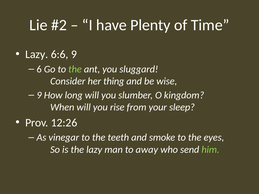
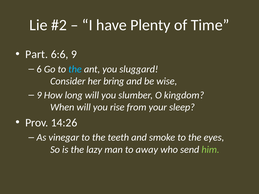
Lazy at (37, 54): Lazy -> Part
the at (75, 69) colour: light green -> light blue
thing: thing -> bring
12:26: 12:26 -> 14:26
